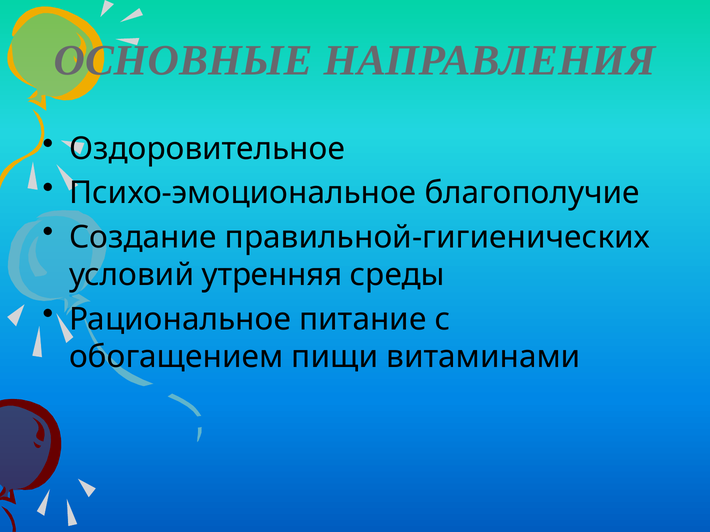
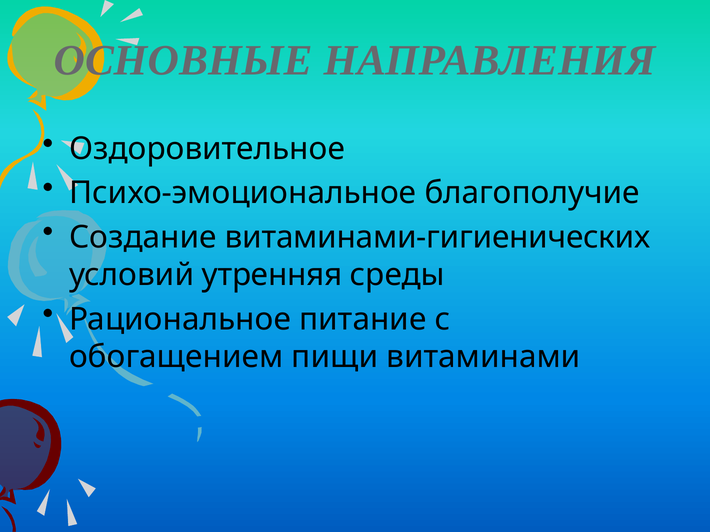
правильной-гигиенических: правильной-гигиенических -> витаминами-гигиенических
